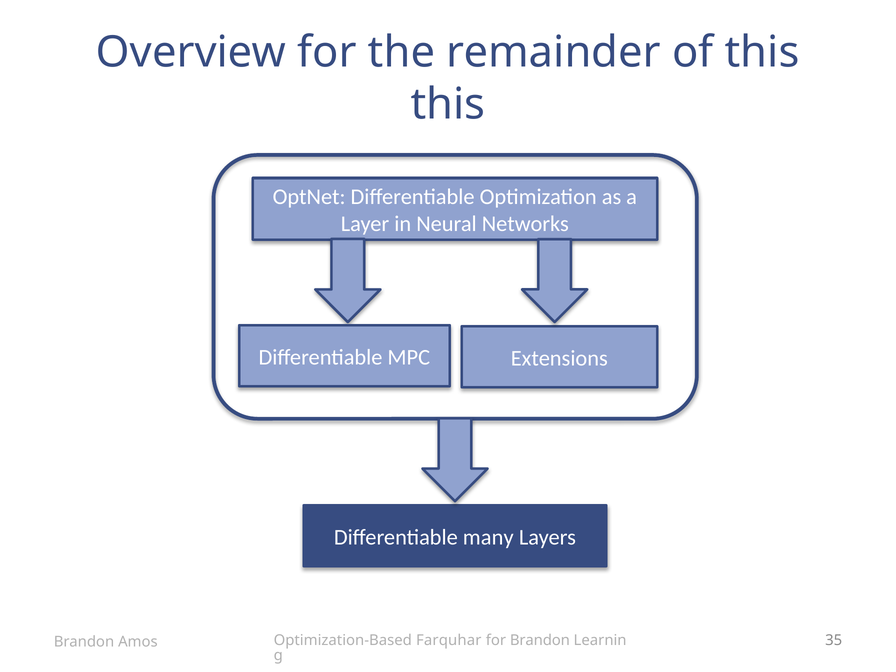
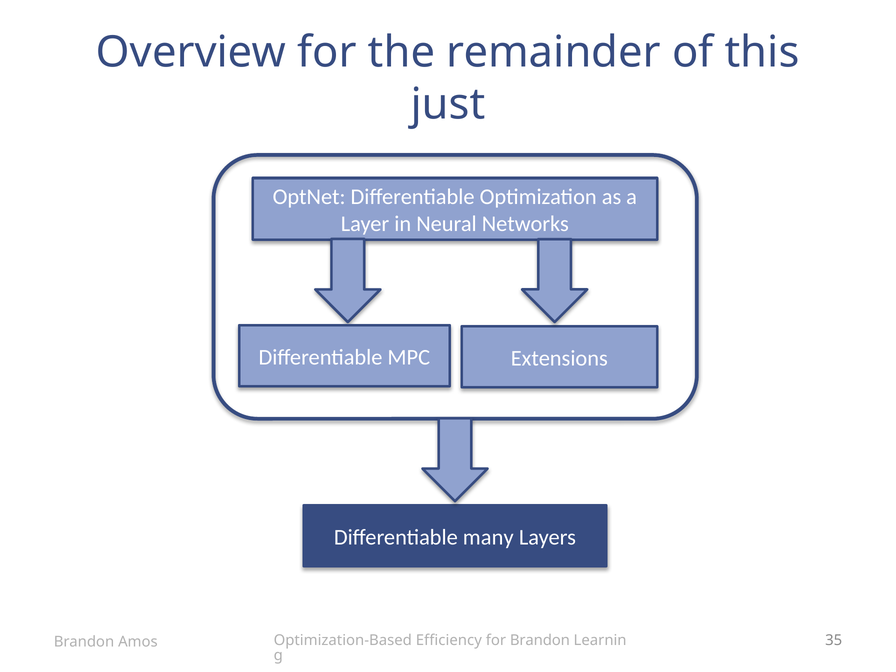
this at (448, 105): this -> just
Farquhar: Farquhar -> Efficiency
